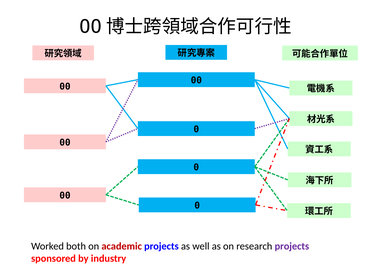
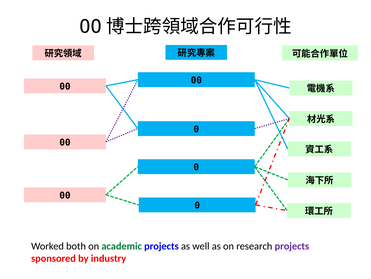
academic colour: red -> green
